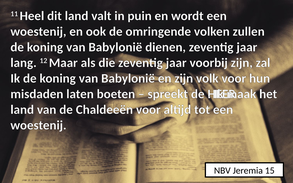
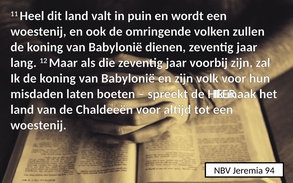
15: 15 -> 94
